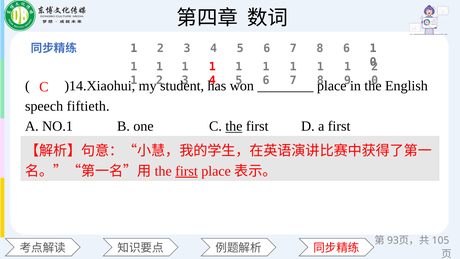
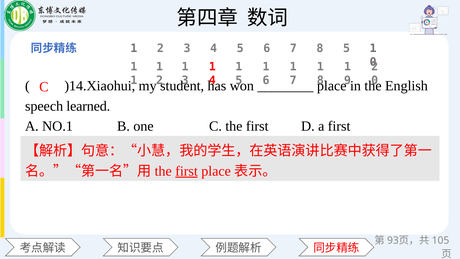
8 6: 6 -> 5
fiftieth: fiftieth -> learned
the at (234, 126) underline: present -> none
